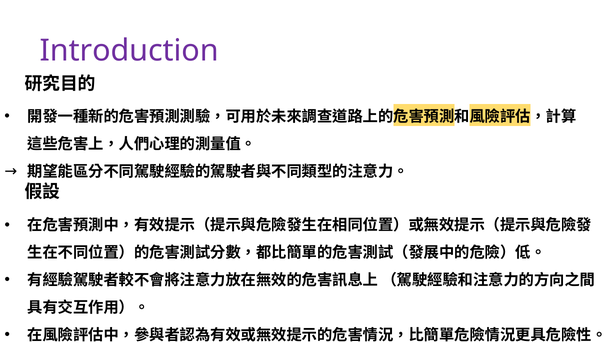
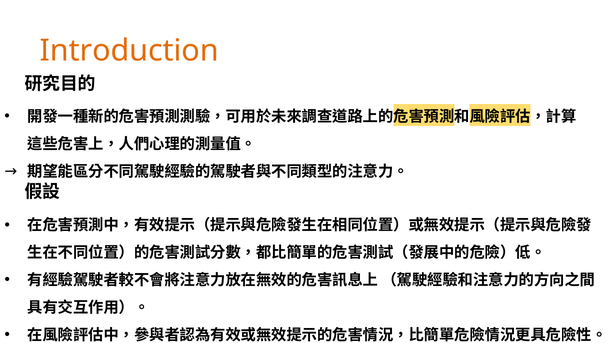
Introduction colour: purple -> orange
